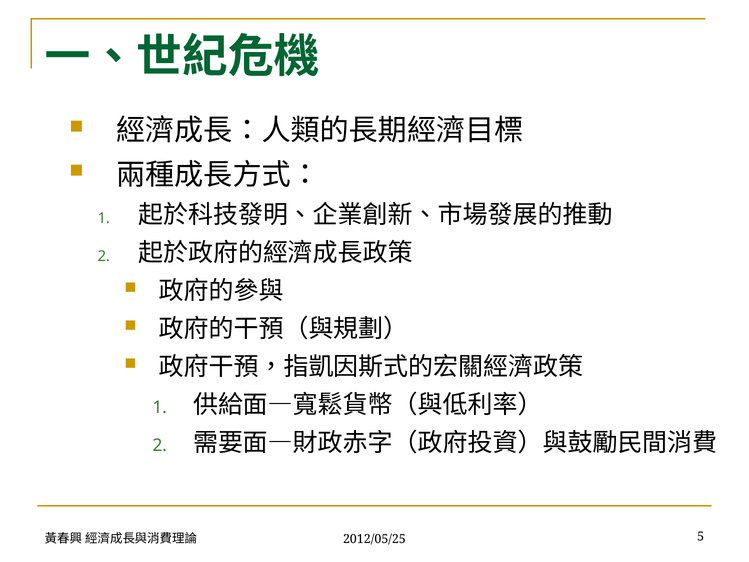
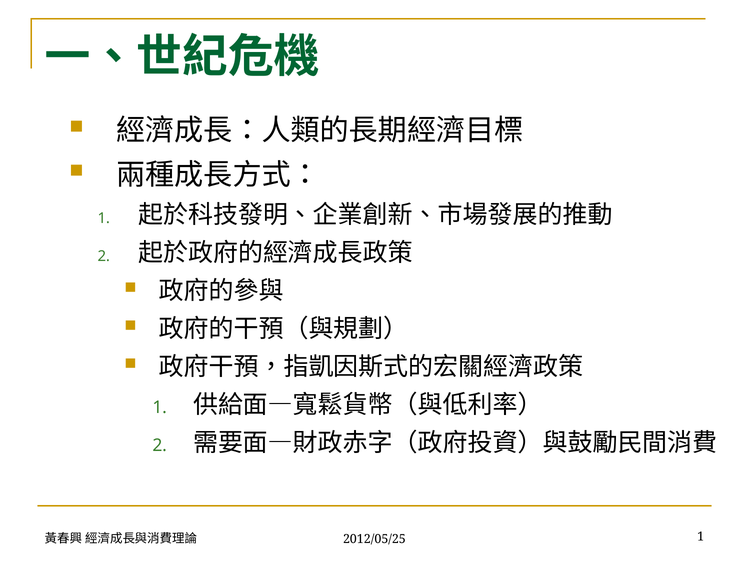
2012/05/25 5: 5 -> 1
